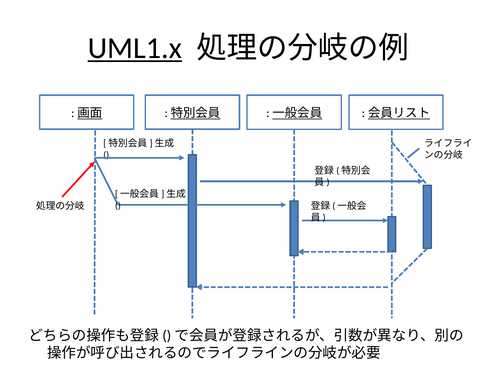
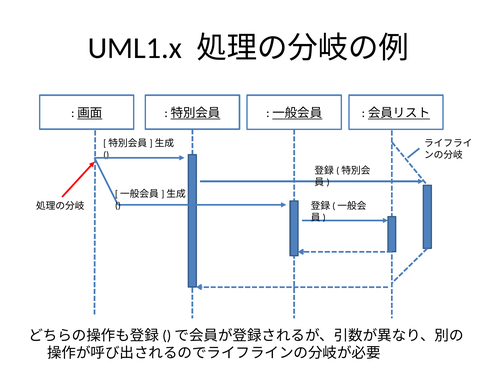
UML1.x underline: present -> none
